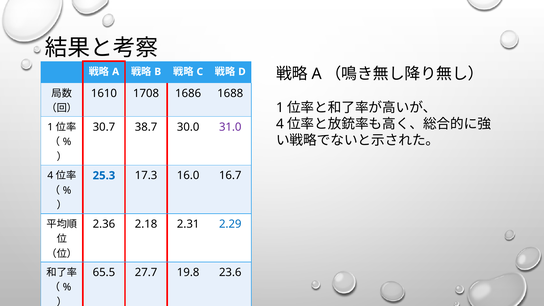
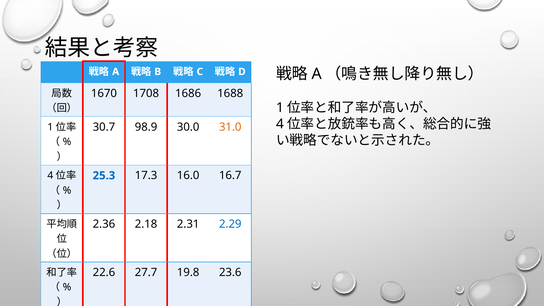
1610: 1610 -> 1670
38.7: 38.7 -> 98.9
31.0 colour: purple -> orange
65.5: 65.5 -> 22.6
